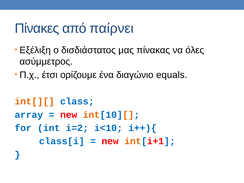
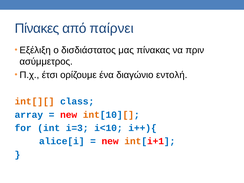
όλες: όλες -> πριν
equals: equals -> εντολή
i=2: i=2 -> i=3
class[i: class[i -> alice[i
